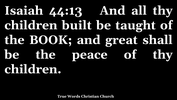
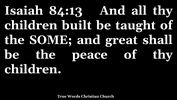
44:13: 44:13 -> 84:13
BOOK: BOOK -> SOME
